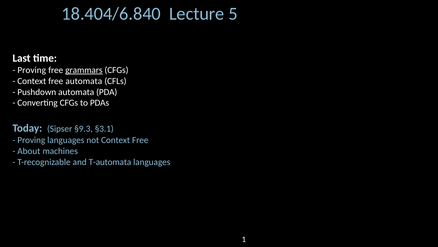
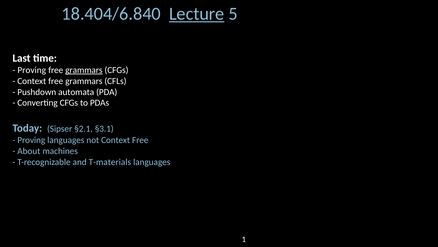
Lecture underline: none -> present
Context free automata: automata -> grammars
§9.3: §9.3 -> §2.1
T-automata: T-automata -> T-materials
